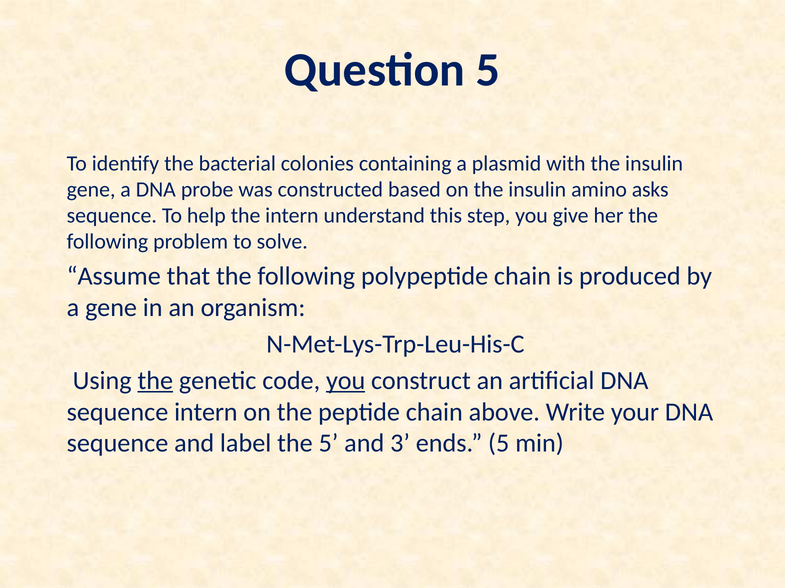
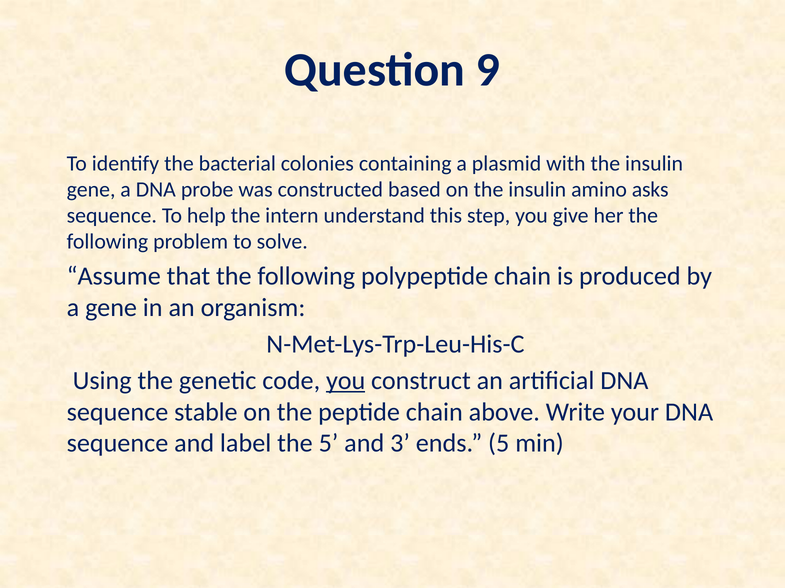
Question 5: 5 -> 9
the at (155, 381) underline: present -> none
sequence intern: intern -> stable
